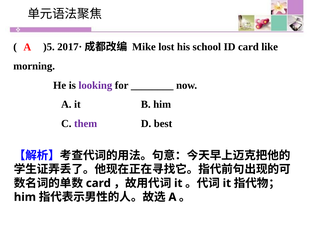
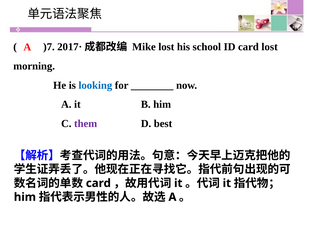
)5: )5 -> )7
card like: like -> lost
looking colour: purple -> blue
